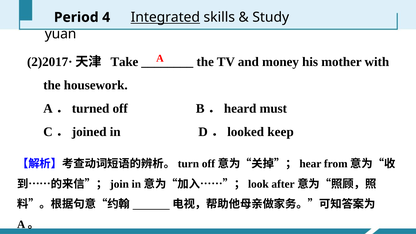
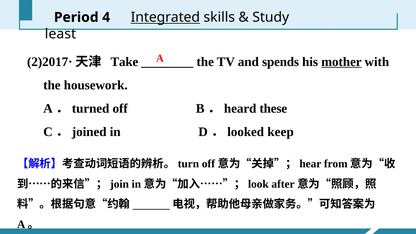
yuan: yuan -> least
money: money -> spends
mother underline: none -> present
must: must -> these
